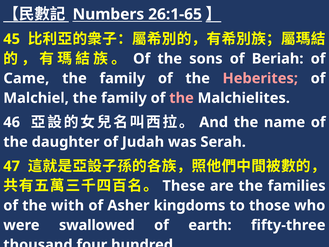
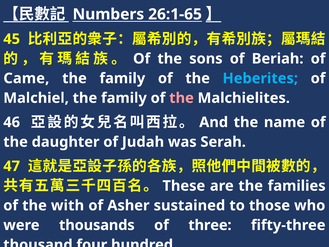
Heberites colour: pink -> light blue
kingdoms: kingdoms -> sustained
swallowed: swallowed -> thousands
earth: earth -> three
